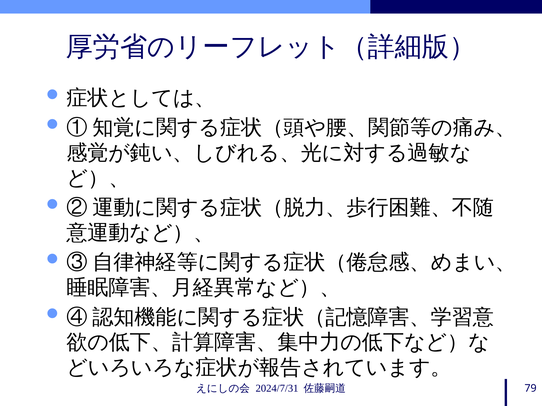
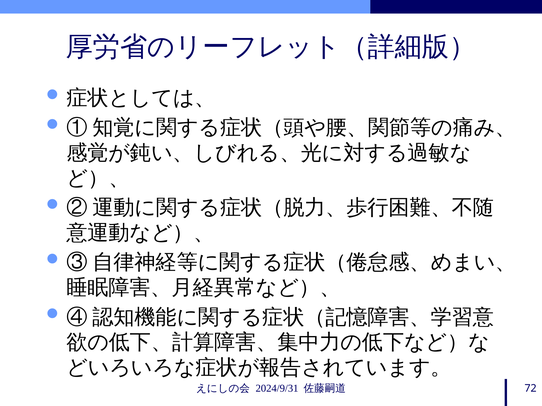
2024/7/31: 2024/7/31 -> 2024/9/31
79: 79 -> 72
